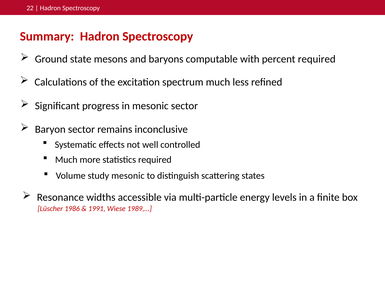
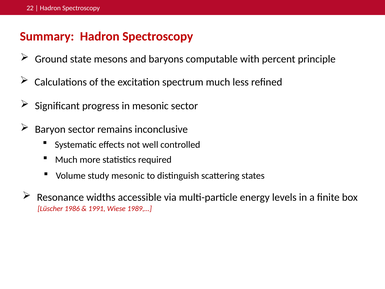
percent required: required -> principle
